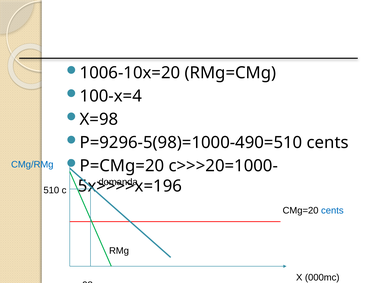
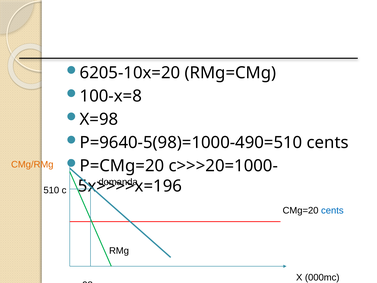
1006-10x=20: 1006-10x=20 -> 6205-10x=20
100-x=4: 100-x=4 -> 100-x=8
P=9296-5(98)=1000-490=510: P=9296-5(98)=1000-490=510 -> P=9640-5(98)=1000-490=510
CMg/RMg colour: blue -> orange
